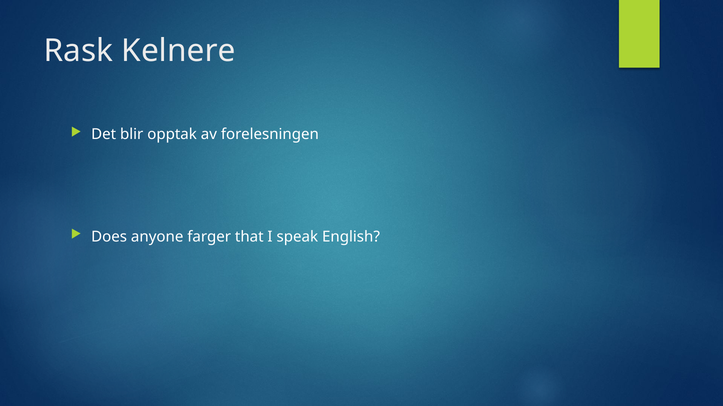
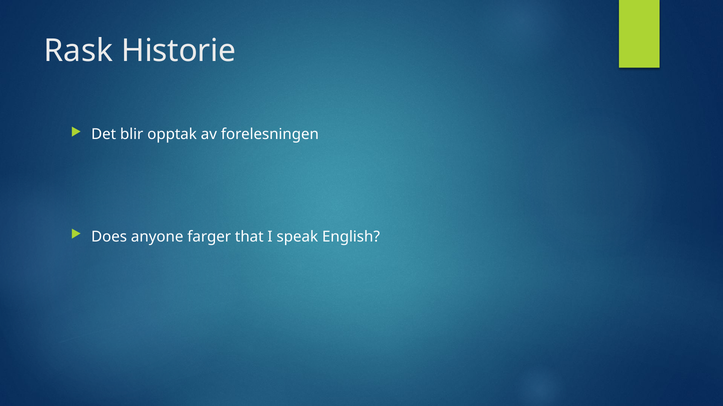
Kelnere: Kelnere -> Historie
